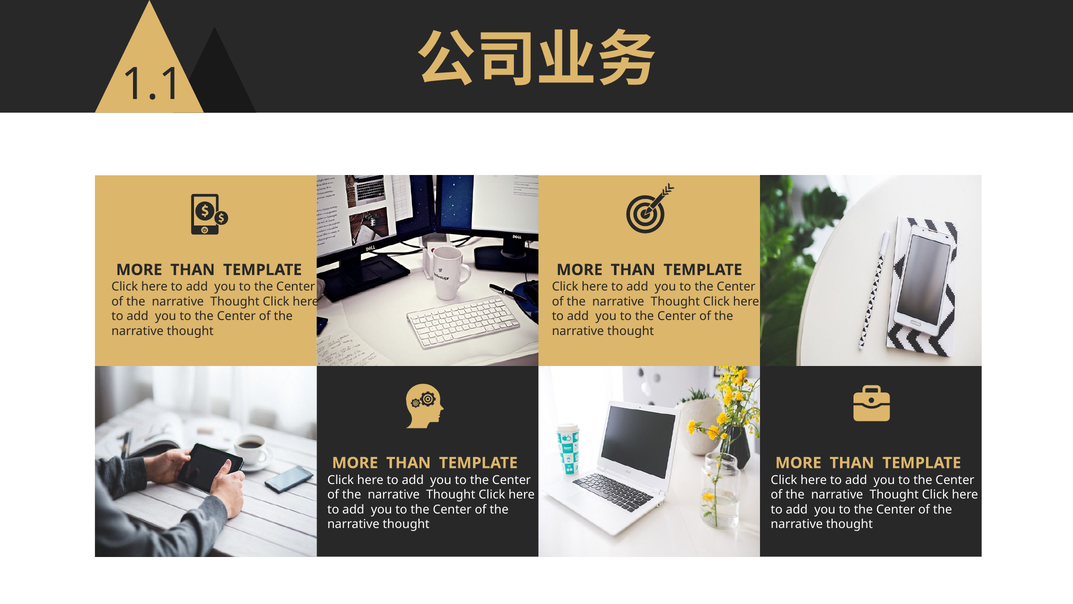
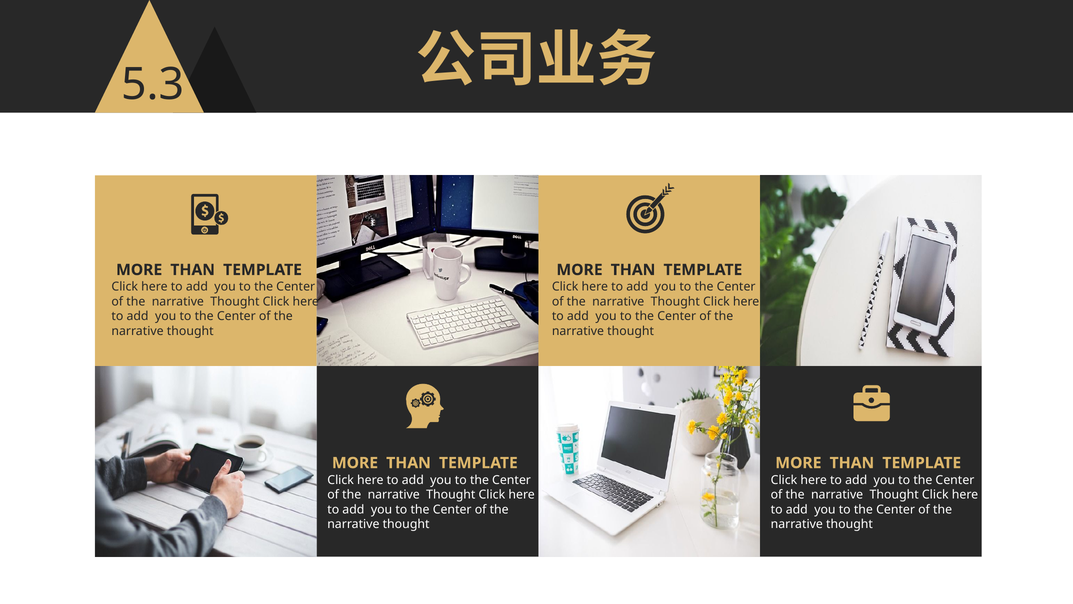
1.1: 1.1 -> 5.3
